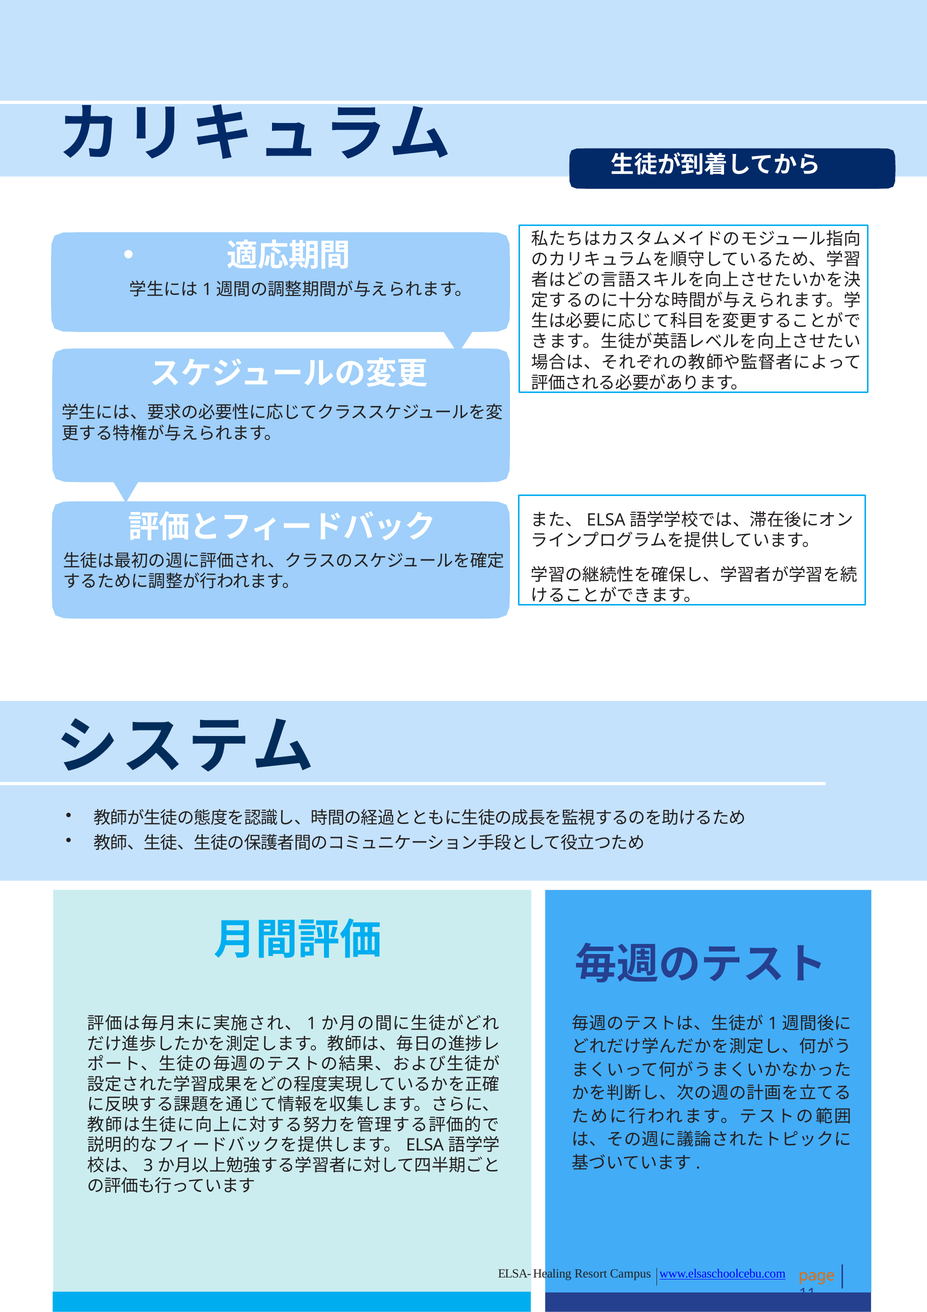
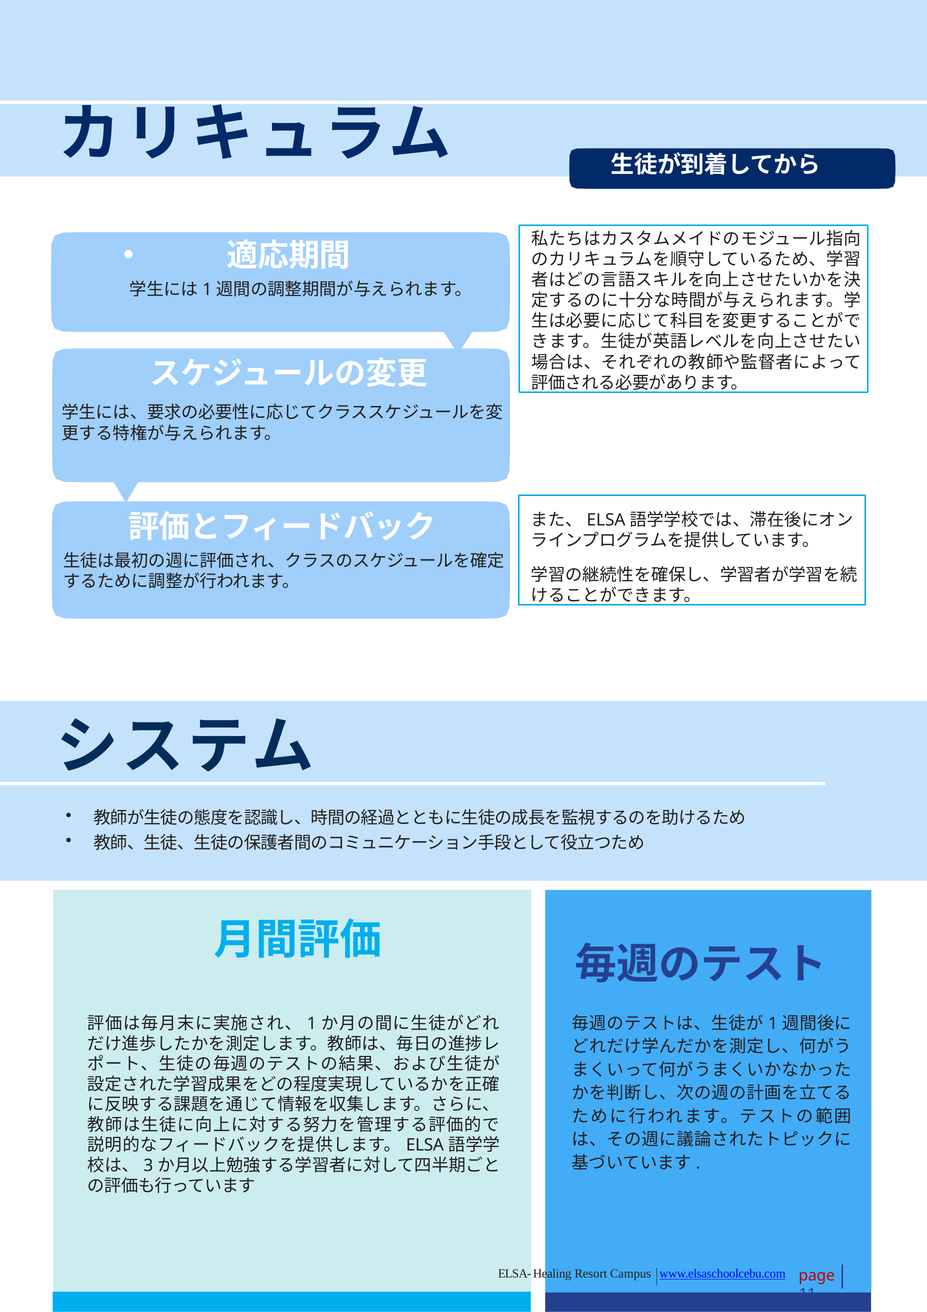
page colour: orange -> red
